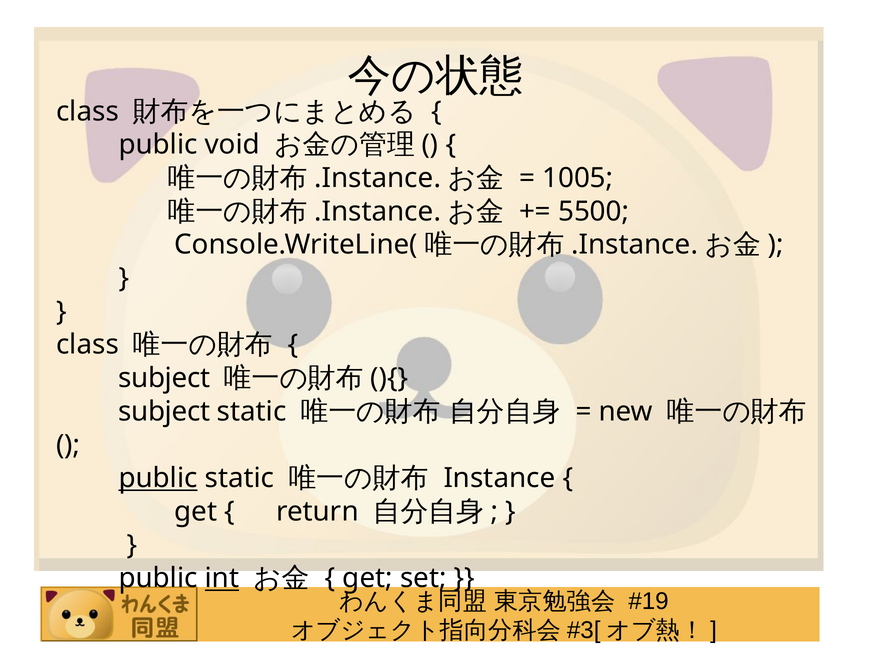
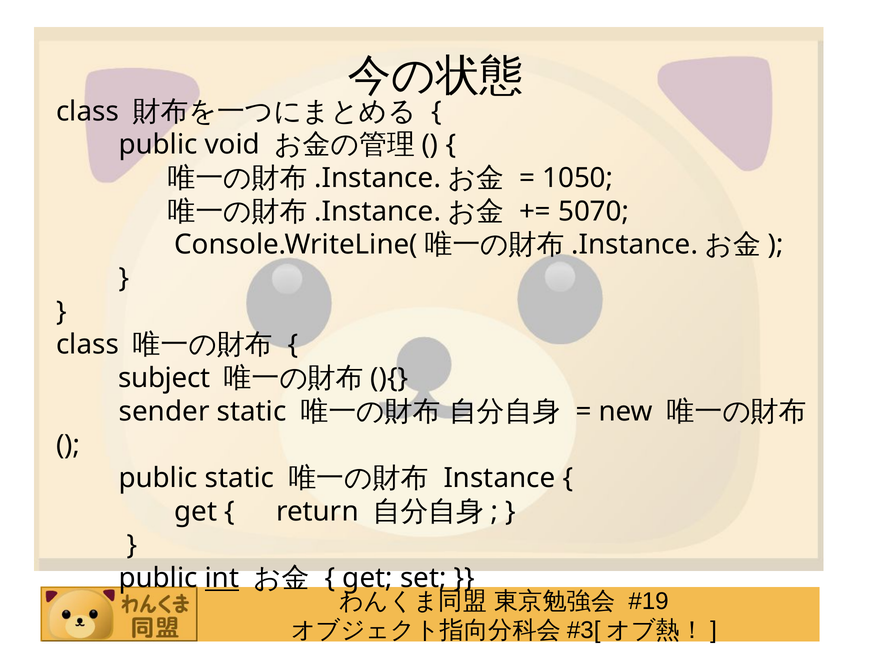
1005: 1005 -> 1050
5500: 5500 -> 5070
subject at (164, 412): subject -> sender
public at (158, 478) underline: present -> none
